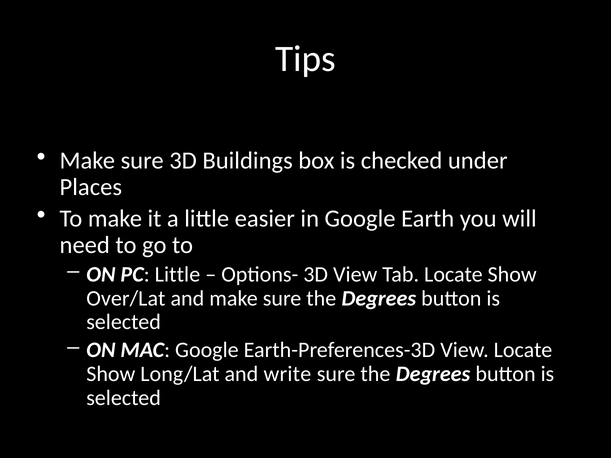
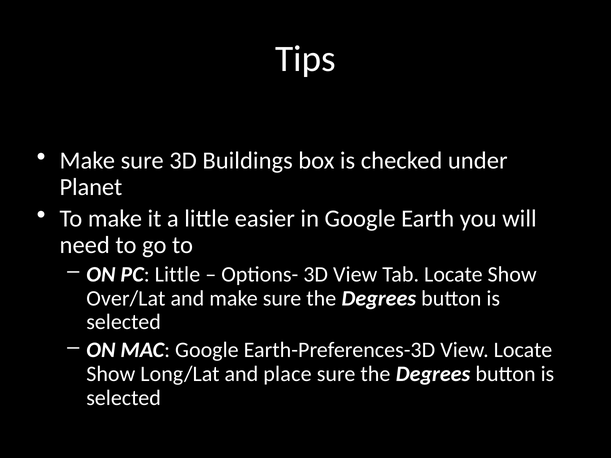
Places: Places -> Planet
write: write -> place
